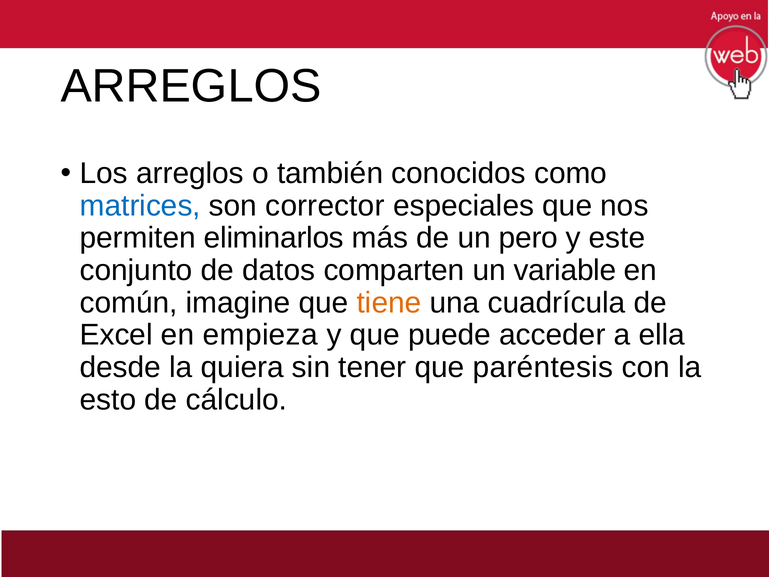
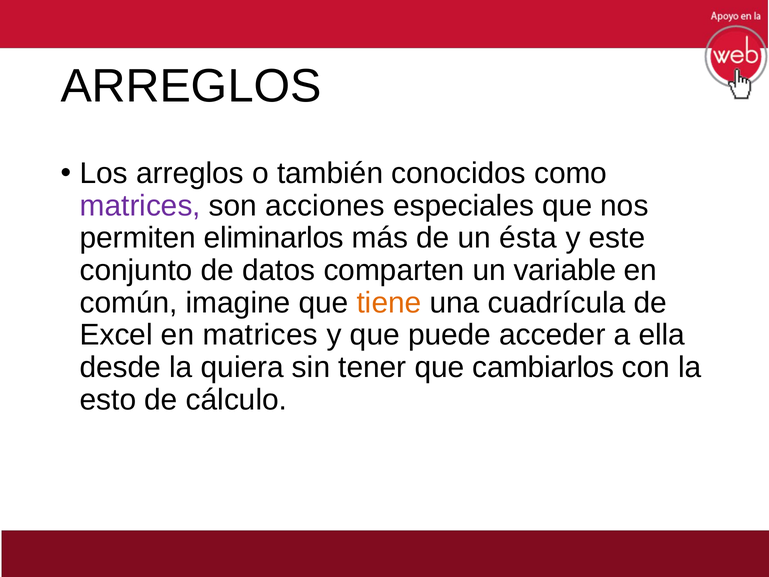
matrices at (140, 206) colour: blue -> purple
corrector: corrector -> acciones
pero: pero -> ésta
en empieza: empieza -> matrices
paréntesis: paréntesis -> cambiarlos
